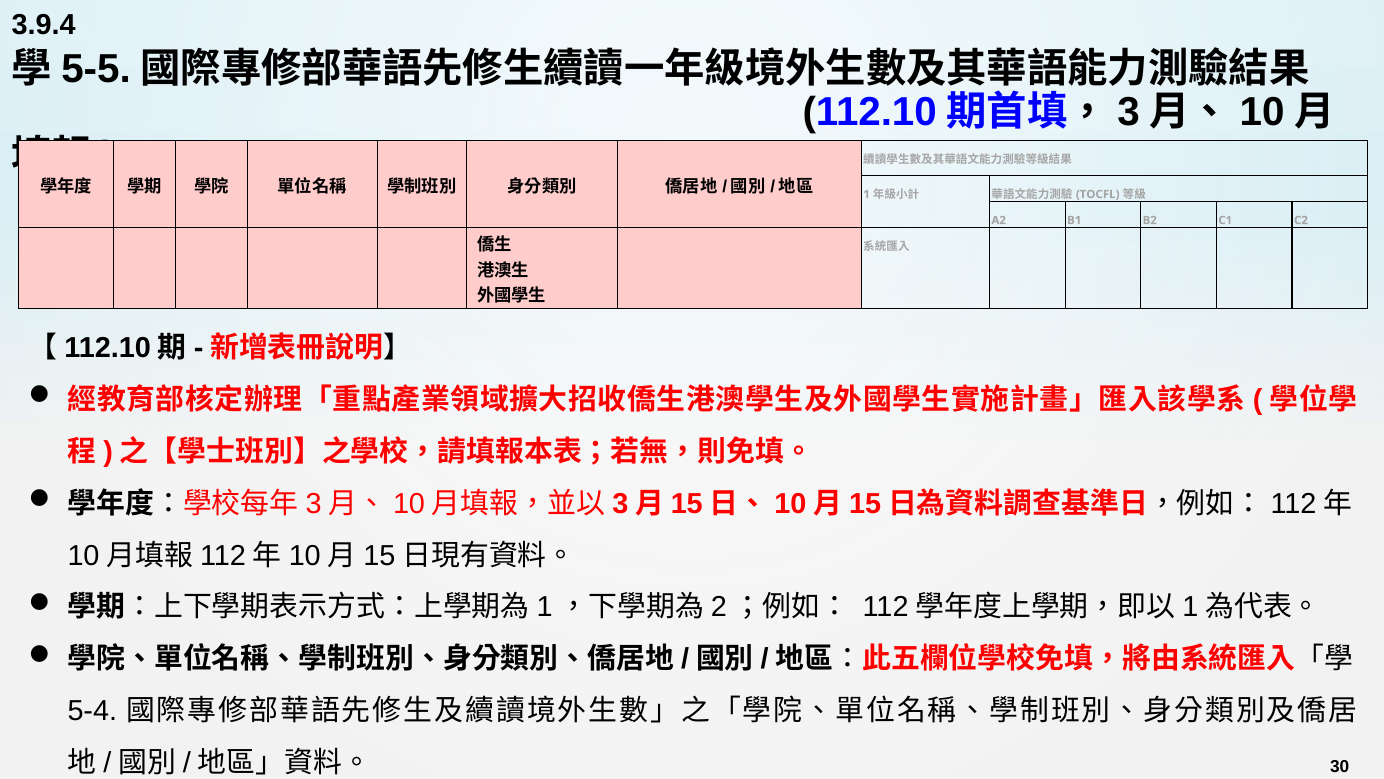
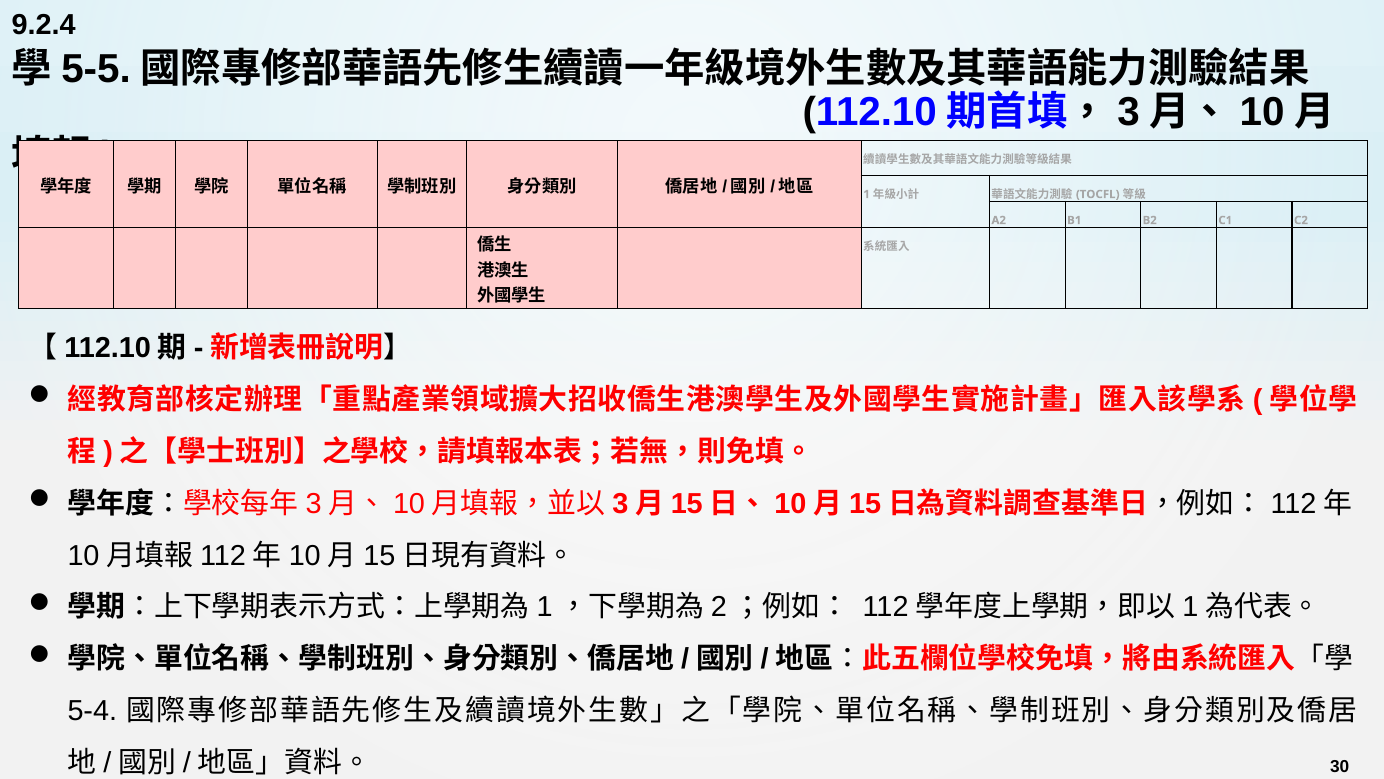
3.9.4: 3.9.4 -> 9.2.4
